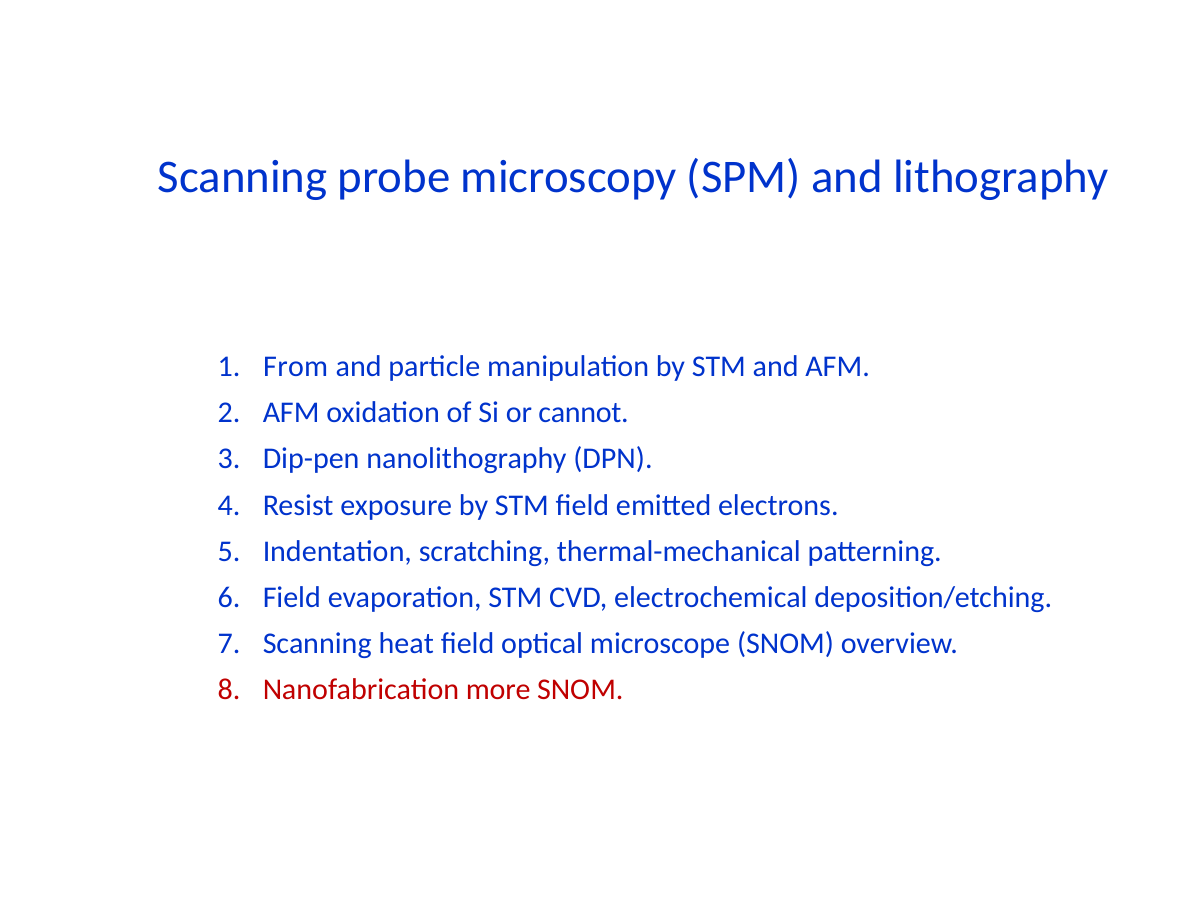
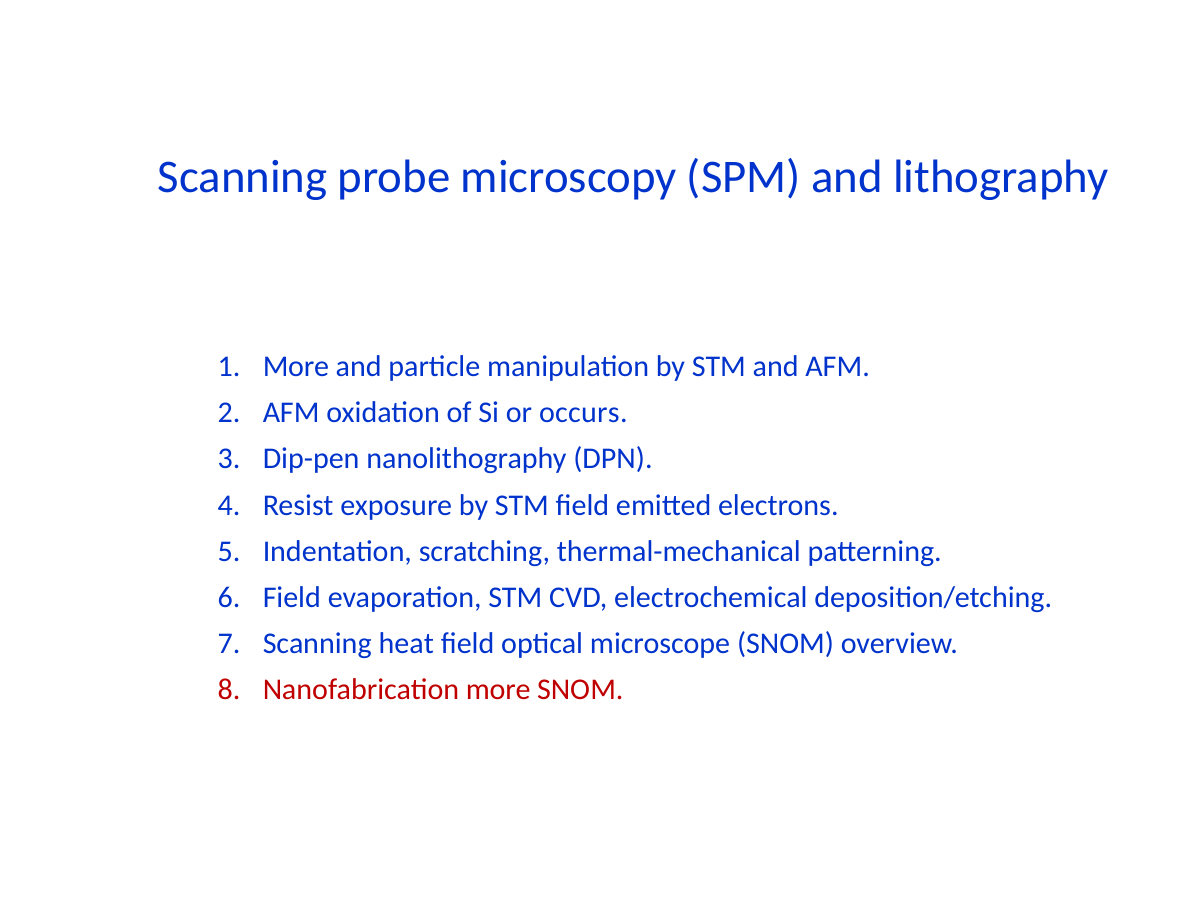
From at (296, 367): From -> More
cannot: cannot -> occurs
